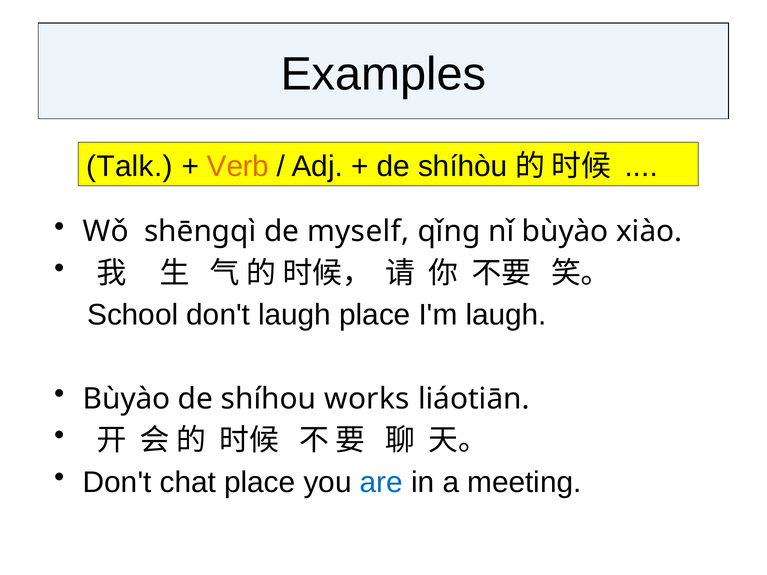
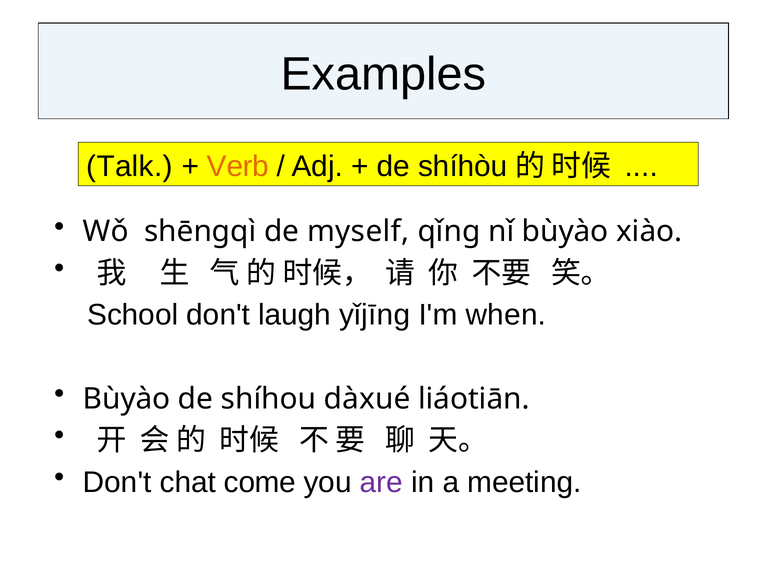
laugh place: place -> yǐjīng
I'm laugh: laugh -> when
works: works -> dàxué
chat place: place -> come
are colour: blue -> purple
